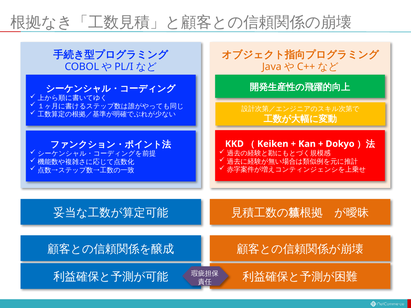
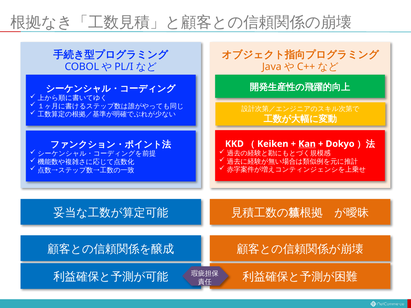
Kan underline: none -> present
